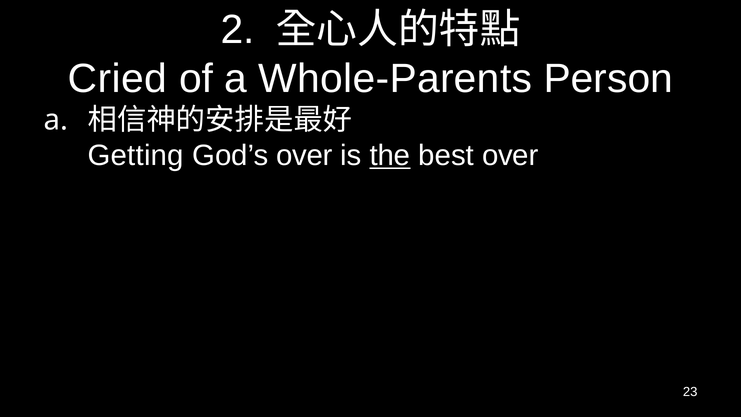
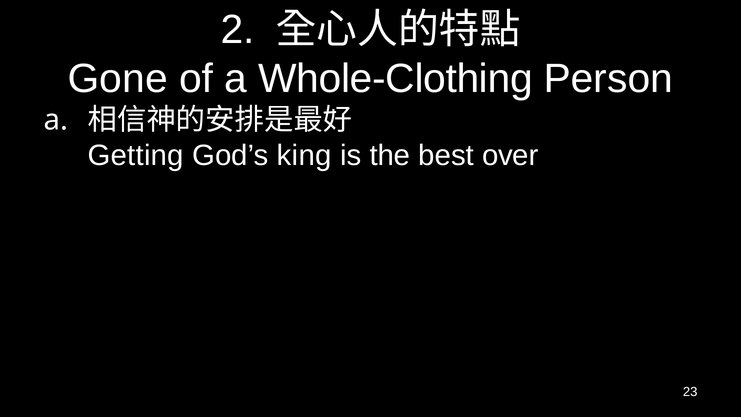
Cried: Cried -> Gone
Whole-Parents: Whole-Parents -> Whole-Clothing
God’s over: over -> king
the underline: present -> none
